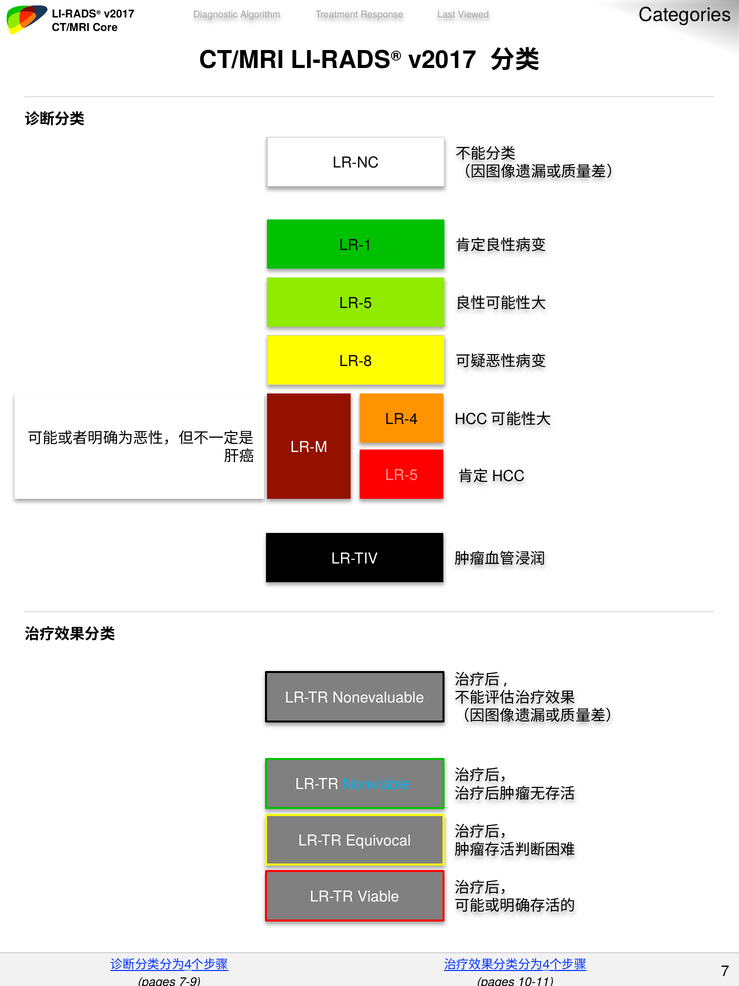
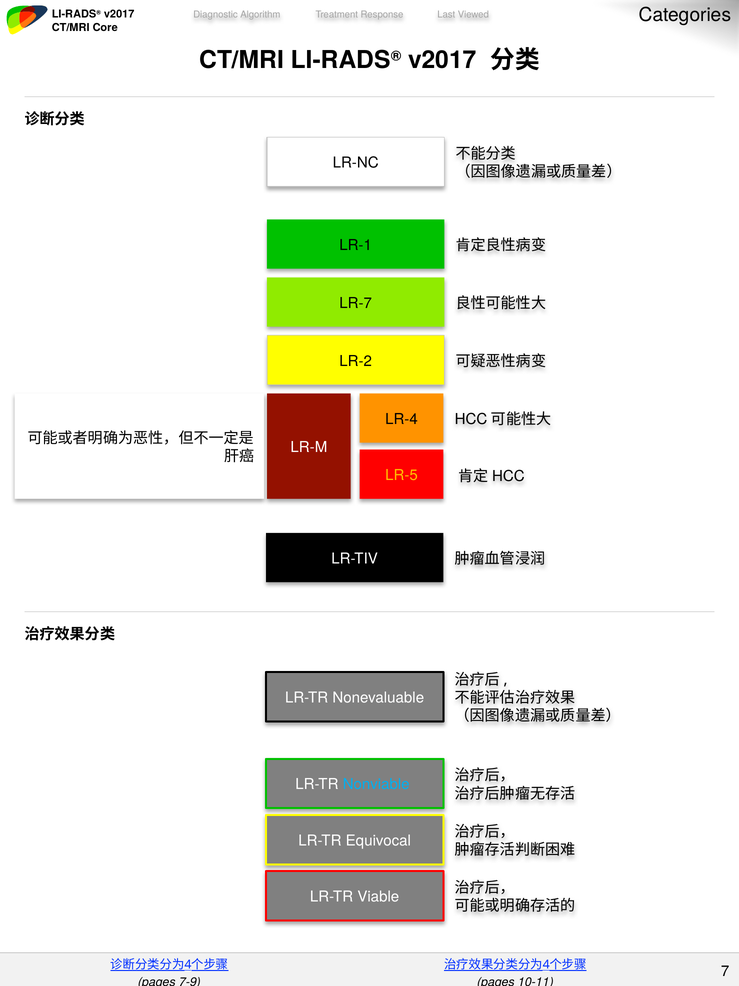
LR-5 at (356, 303): LR-5 -> LR-7
LR-8: LR-8 -> LR-2
LR-5 at (401, 475) colour: pink -> yellow
